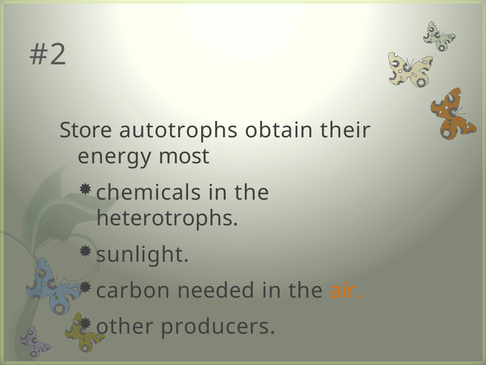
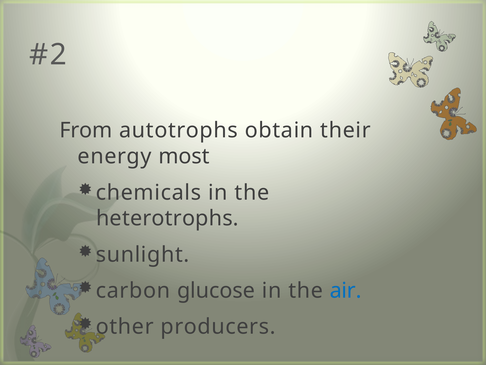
Store: Store -> From
needed: needed -> glucose
air colour: orange -> blue
